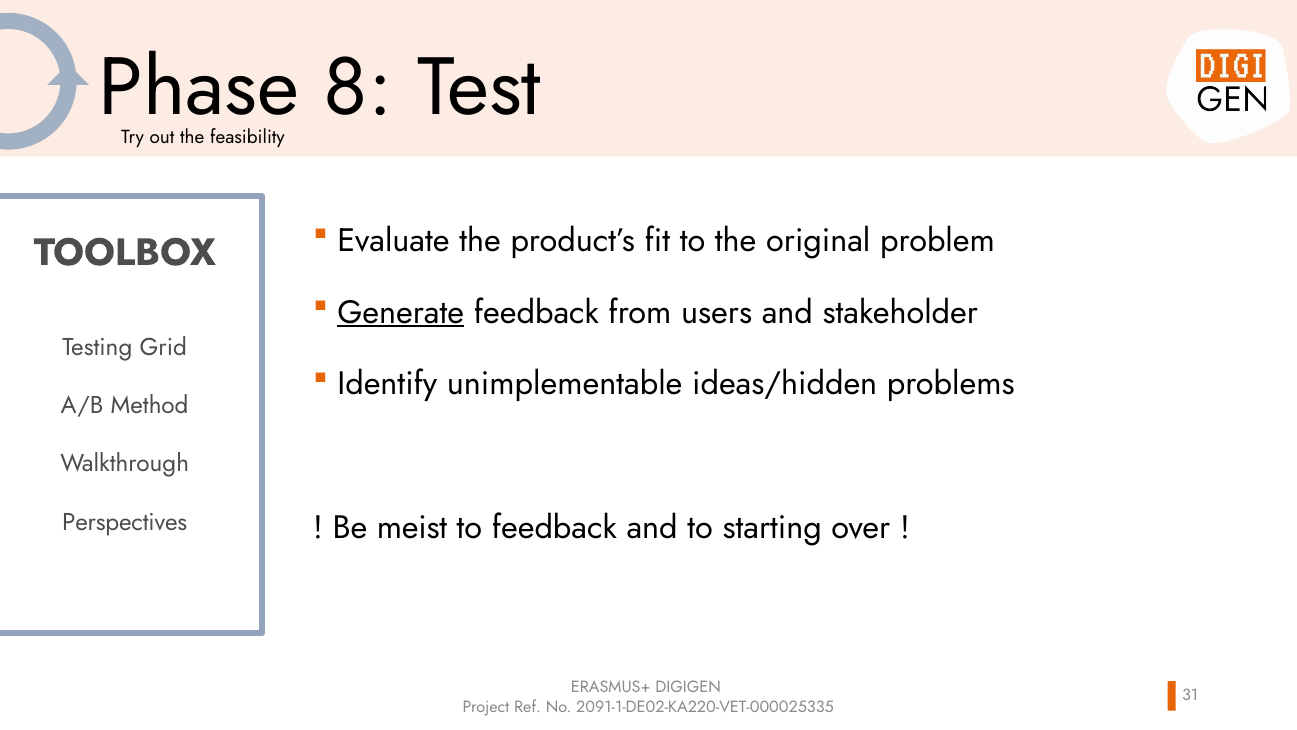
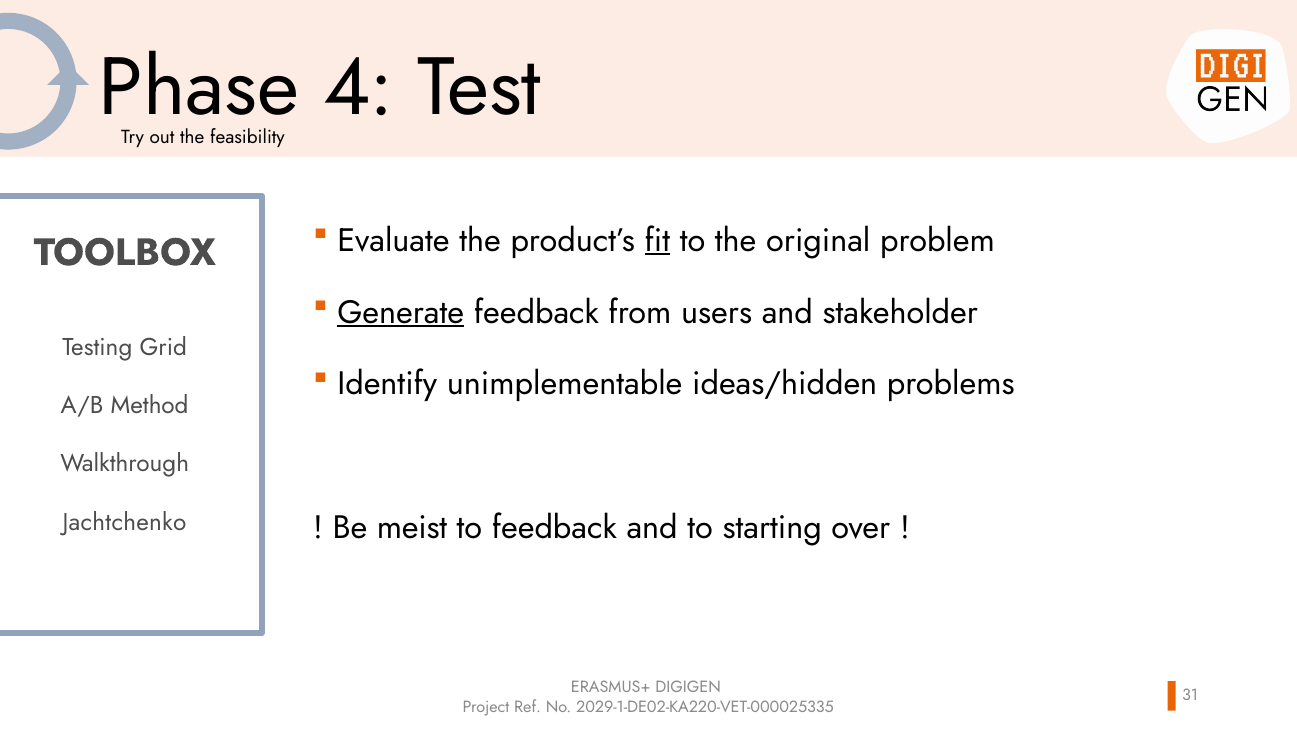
8: 8 -> 4
fit underline: none -> present
Perspectives: Perspectives -> Jachtchenko
2091-1-DE02-KA220-VET-000025335: 2091-1-DE02-KA220-VET-000025335 -> 2029-1-DE02-KA220-VET-000025335
